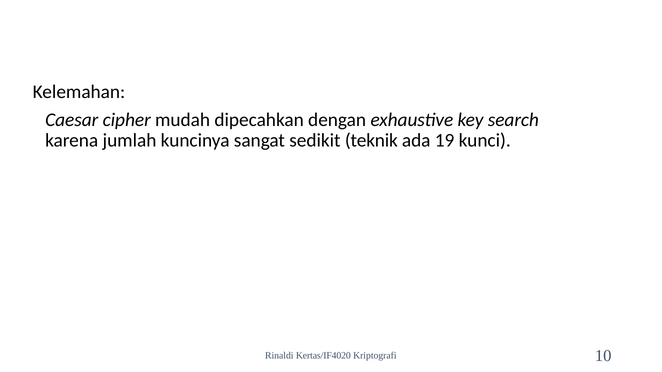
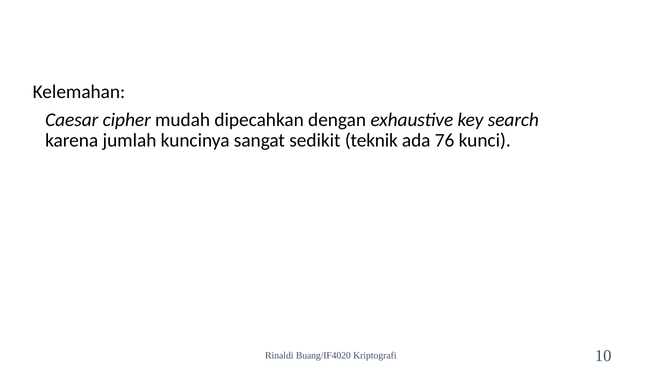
19: 19 -> 76
Kertas/IF4020: Kertas/IF4020 -> Buang/IF4020
